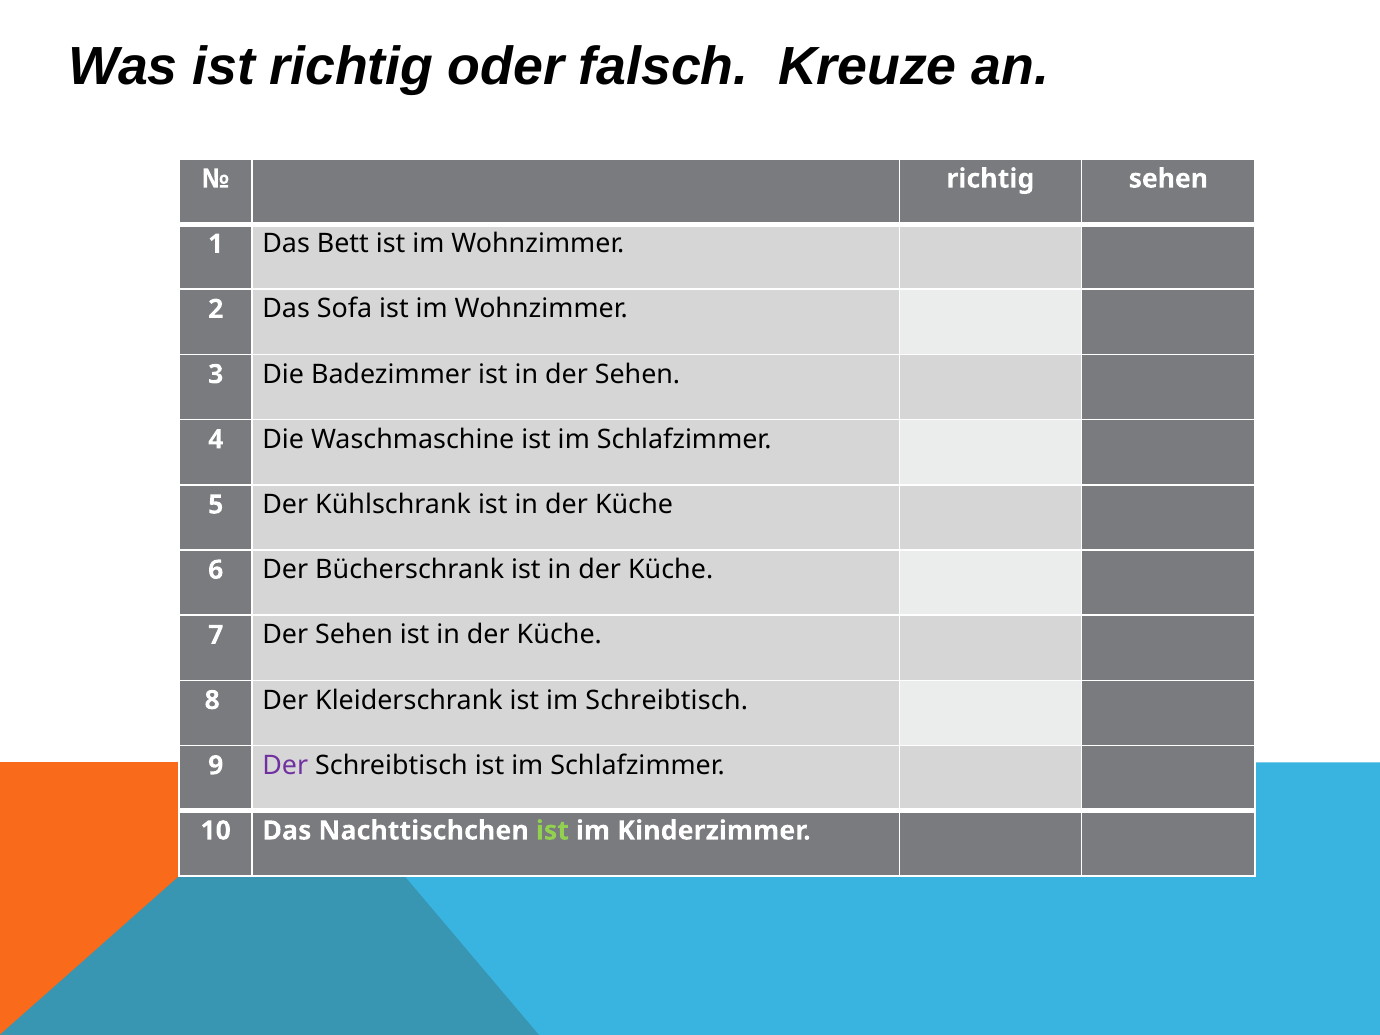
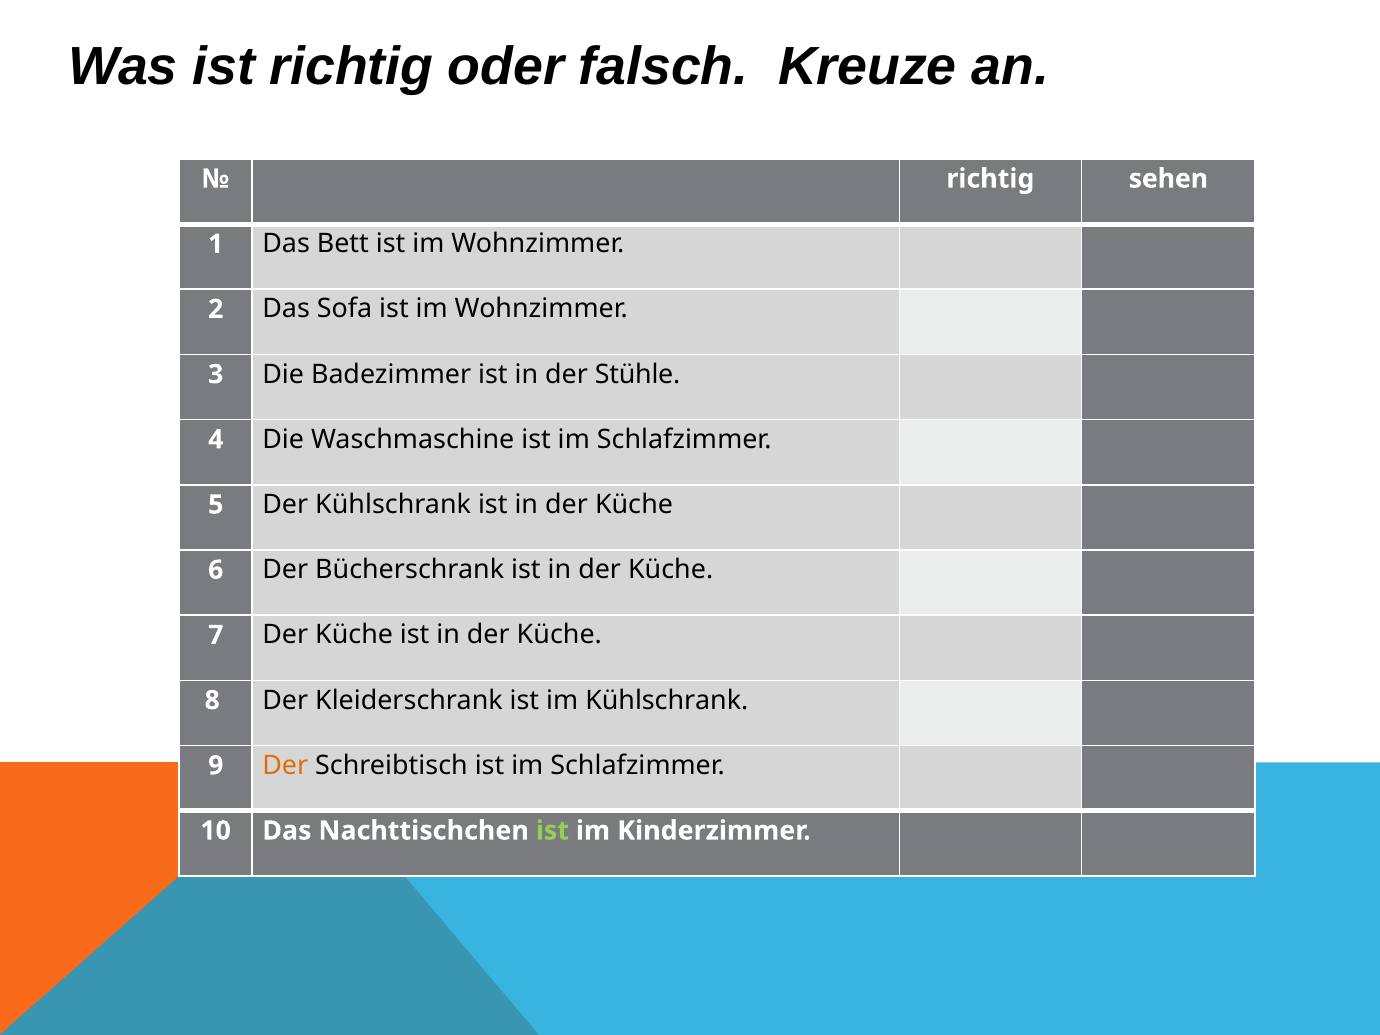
in der Sehen: Sehen -> Stühle
7 Der Sehen: Sehen -> Küche
im Schreibtisch: Schreibtisch -> Kühlschrank
Der at (285, 766) colour: purple -> orange
